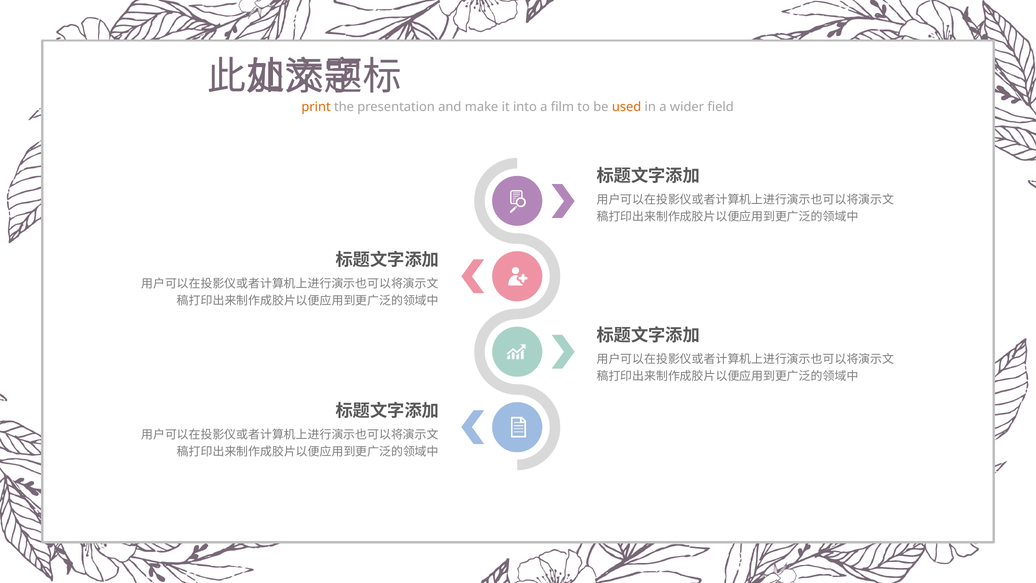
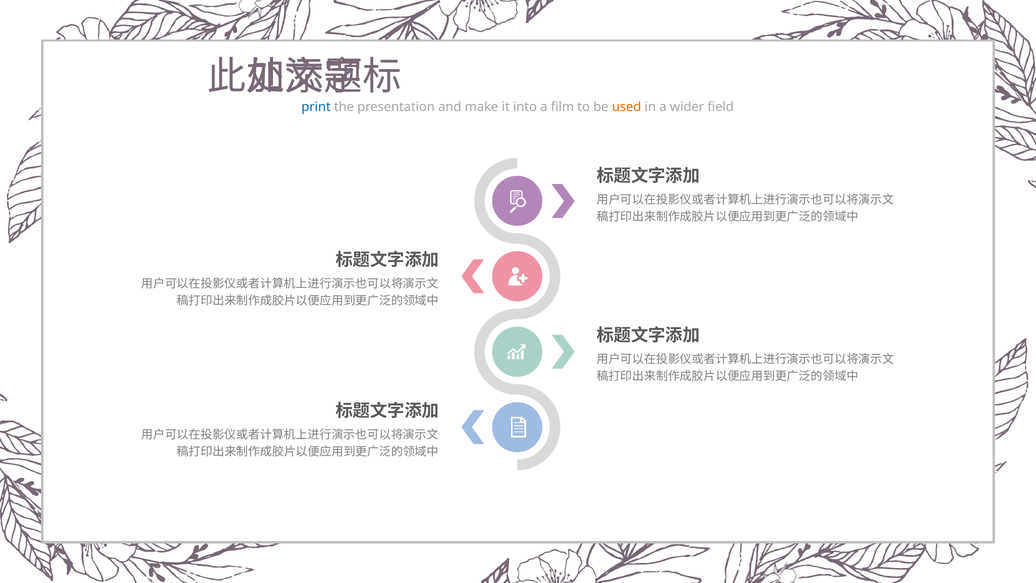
print colour: orange -> blue
